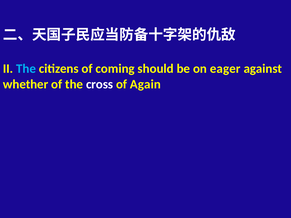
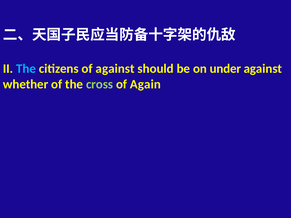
of coming: coming -> against
eager: eager -> under
cross colour: white -> light green
